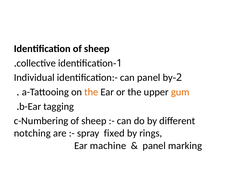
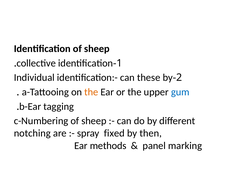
can panel: panel -> these
gum colour: orange -> blue
rings: rings -> then
machine: machine -> methods
